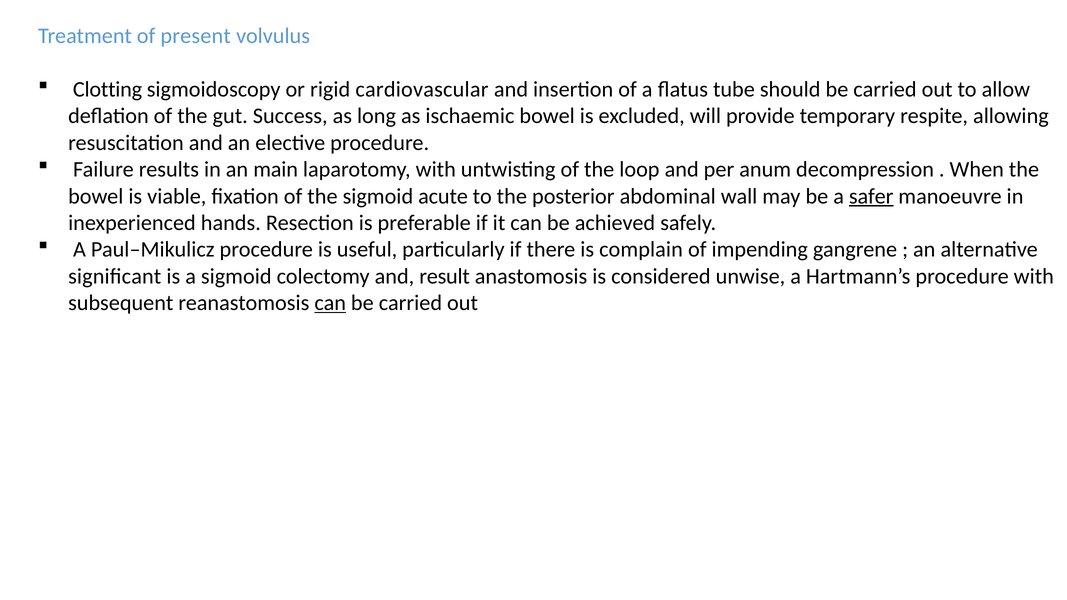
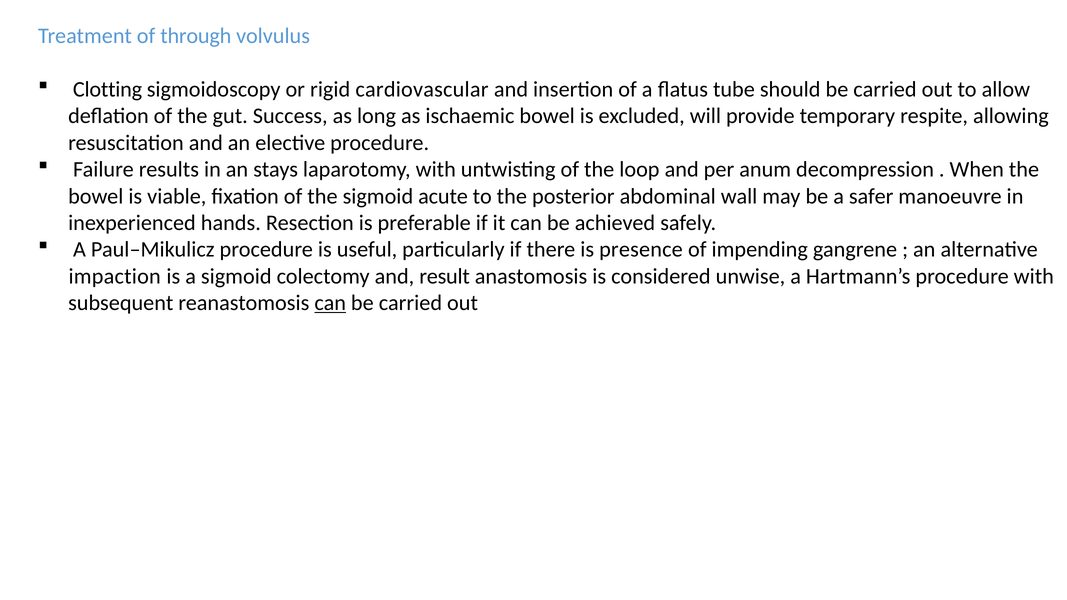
present: present -> through
main: main -> stays
safer underline: present -> none
complain: complain -> presence
signiﬁcant: signiﬁcant -> impaction
